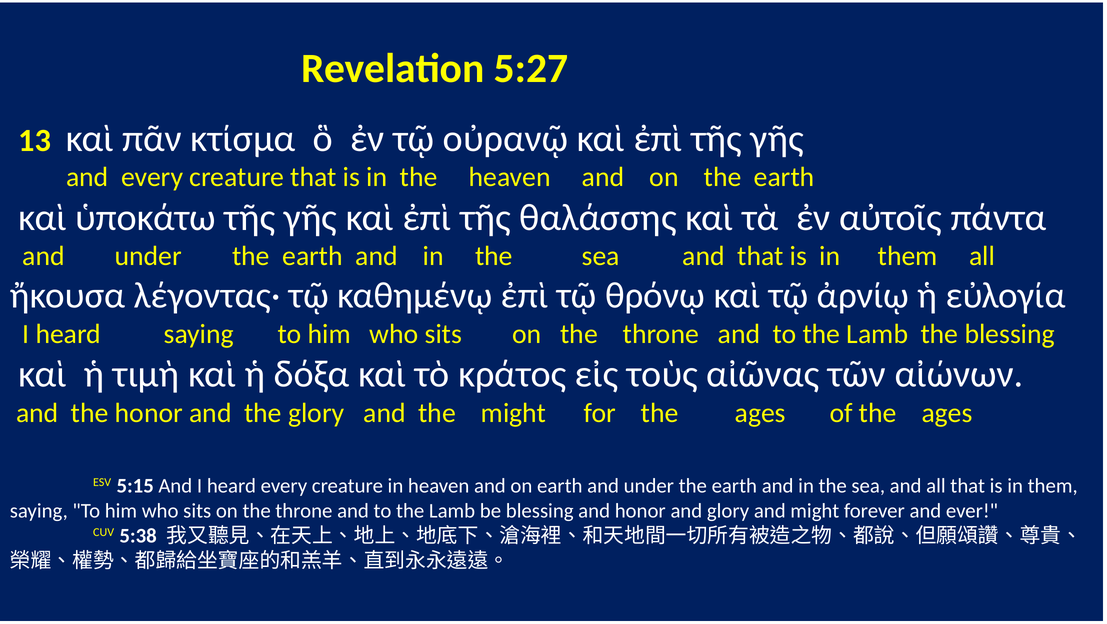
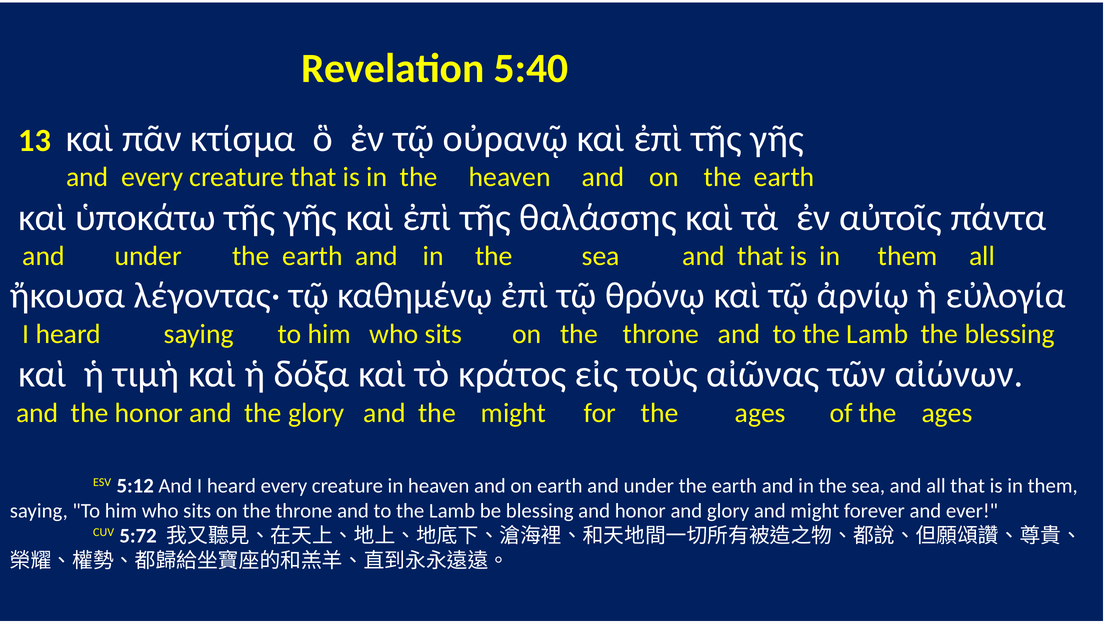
5:27: 5:27 -> 5:40
5:15: 5:15 -> 5:12
5:38: 5:38 -> 5:72
